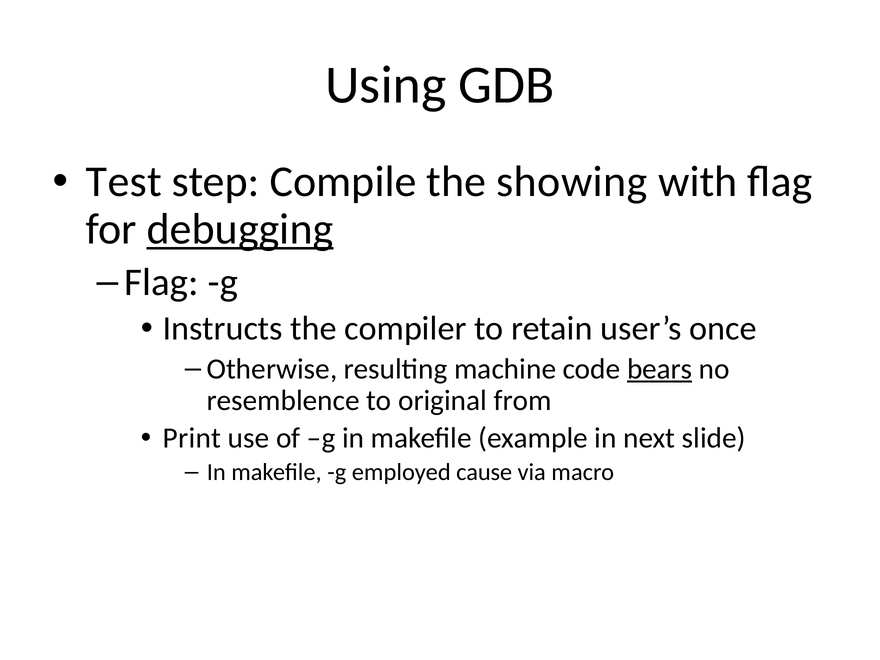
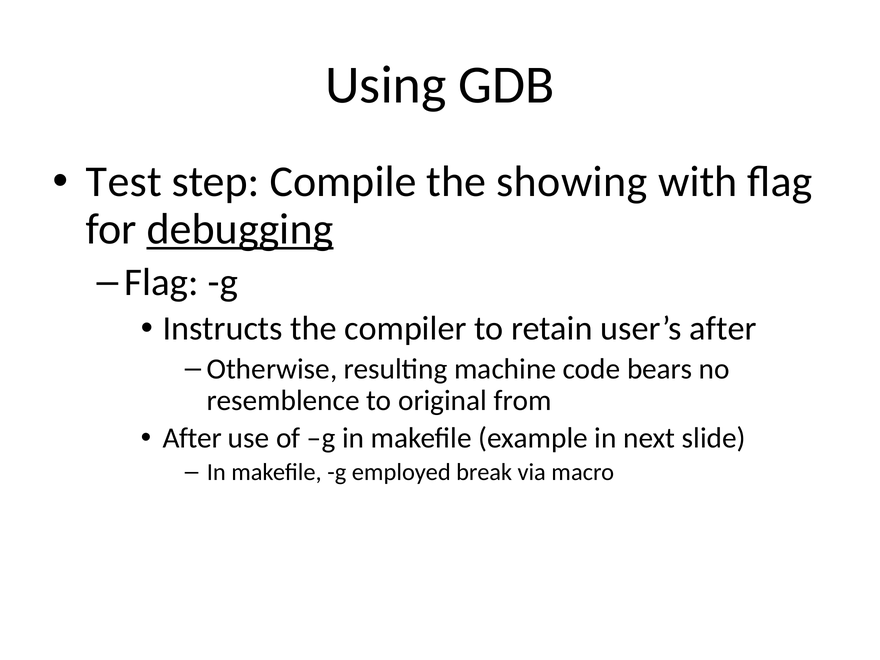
user’s once: once -> after
bears underline: present -> none
Print at (192, 438): Print -> After
cause: cause -> break
